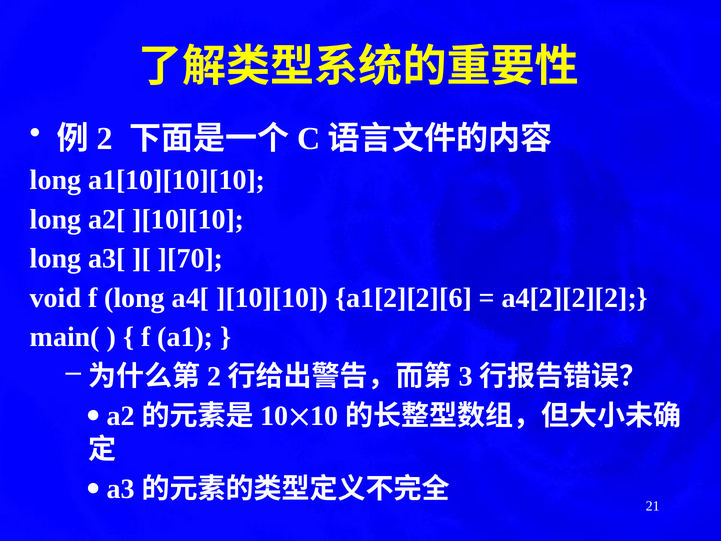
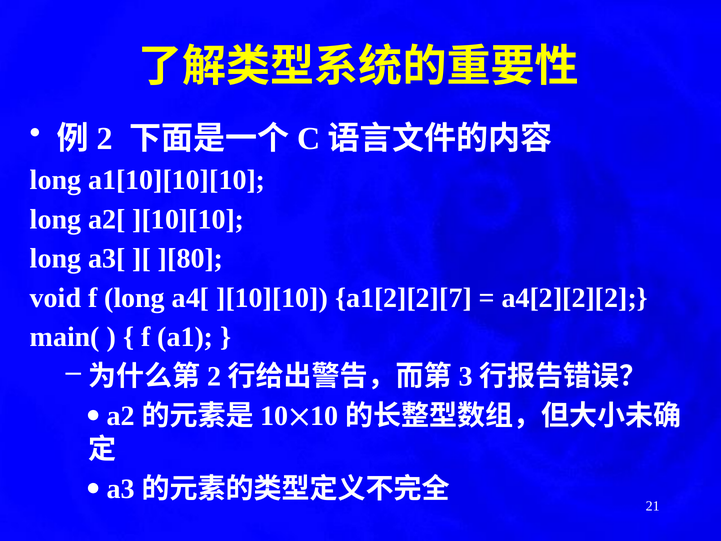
][70: ][70 -> ][80
a1[2][2][6: a1[2][2][6 -> a1[2][2][7
